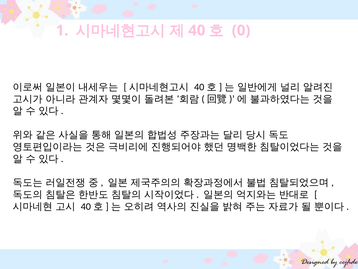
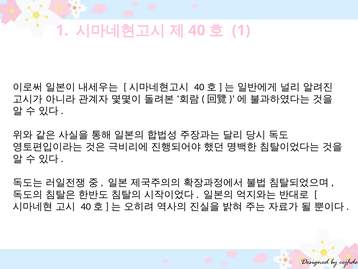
0 at (241, 30): 0 -> 1
